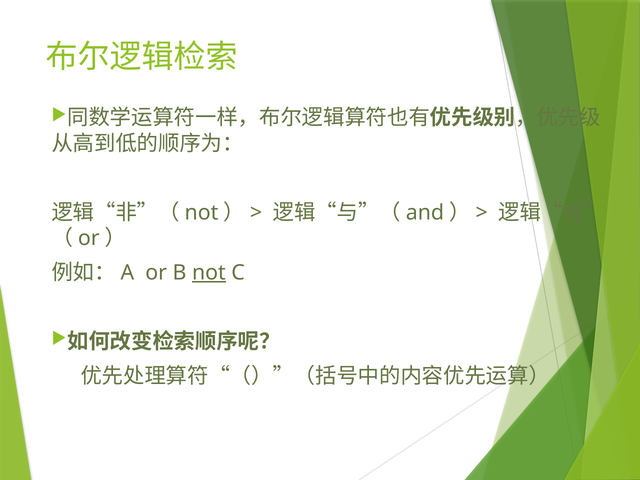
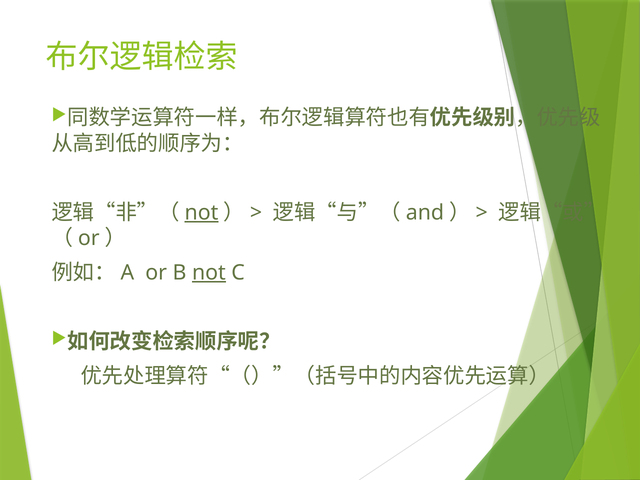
not at (201, 213) underline: none -> present
